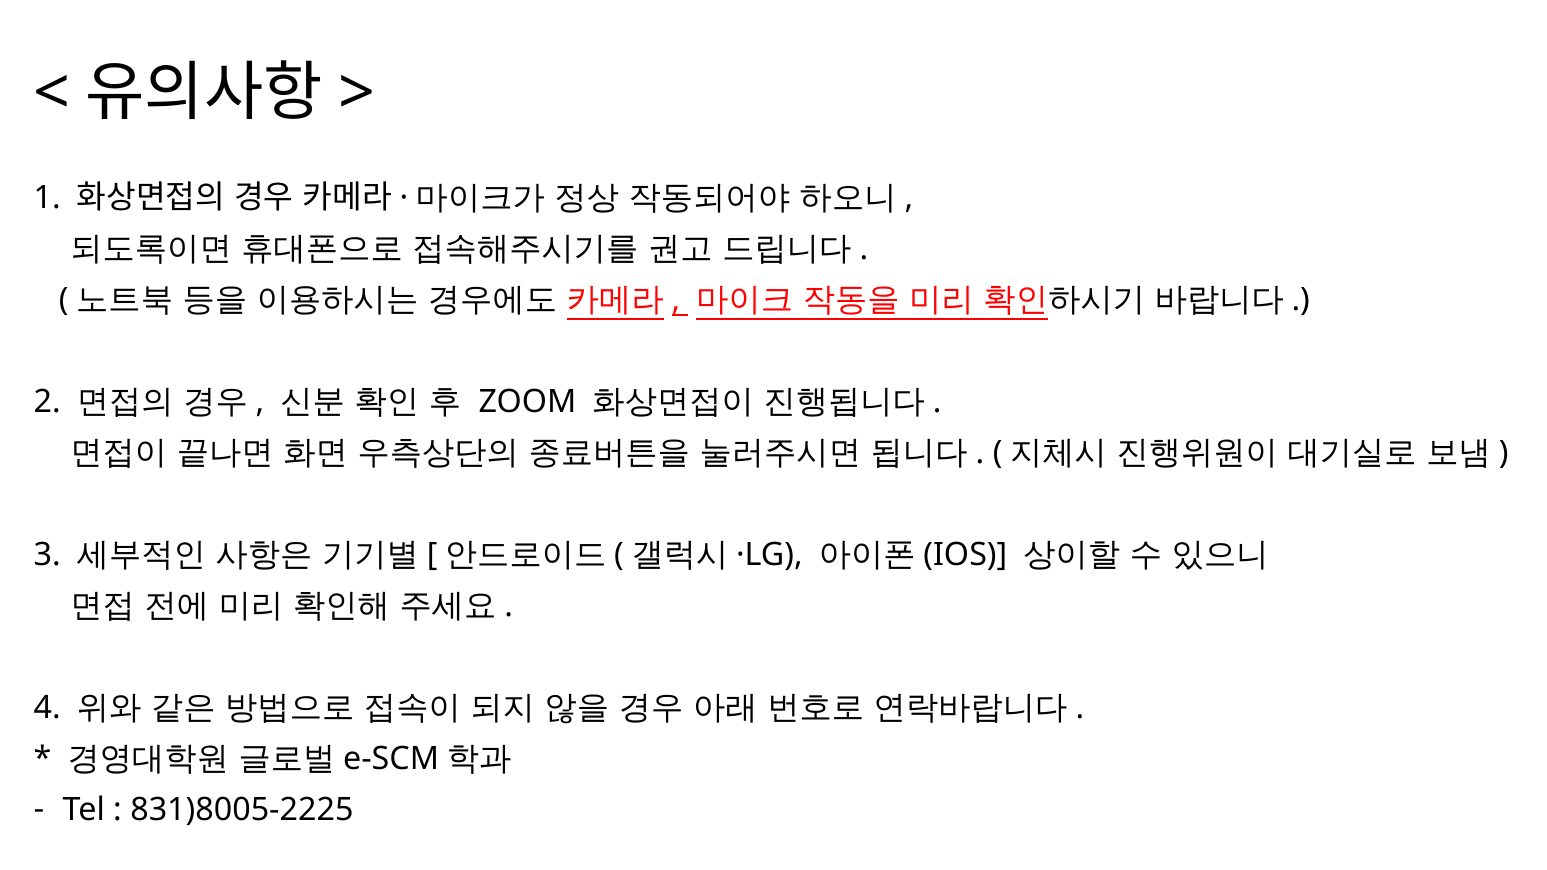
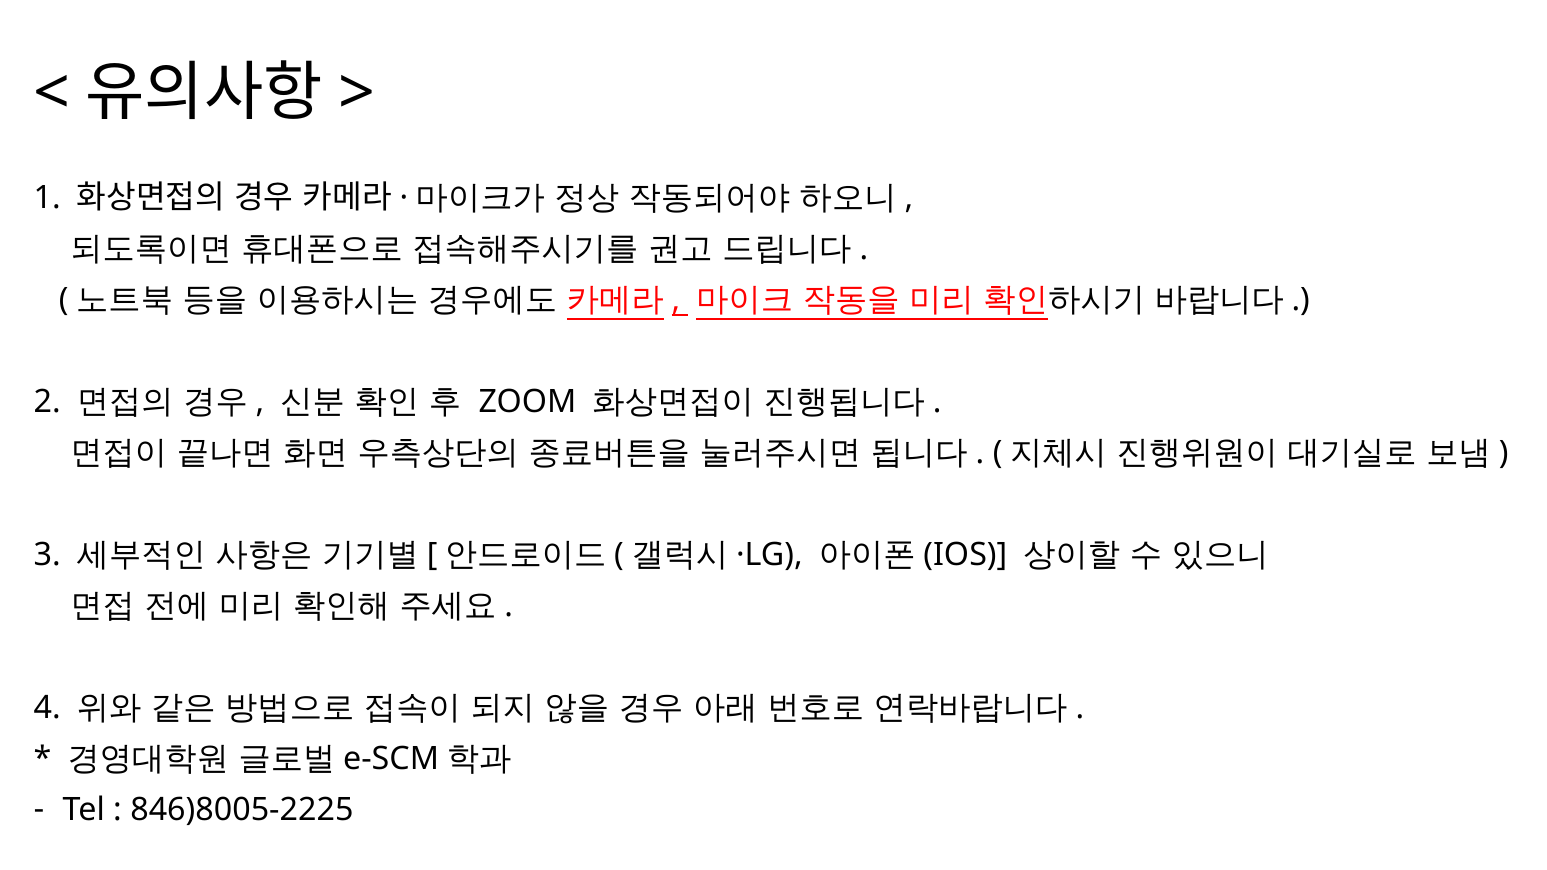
831)8005-2225: 831)8005-2225 -> 846)8005-2225
